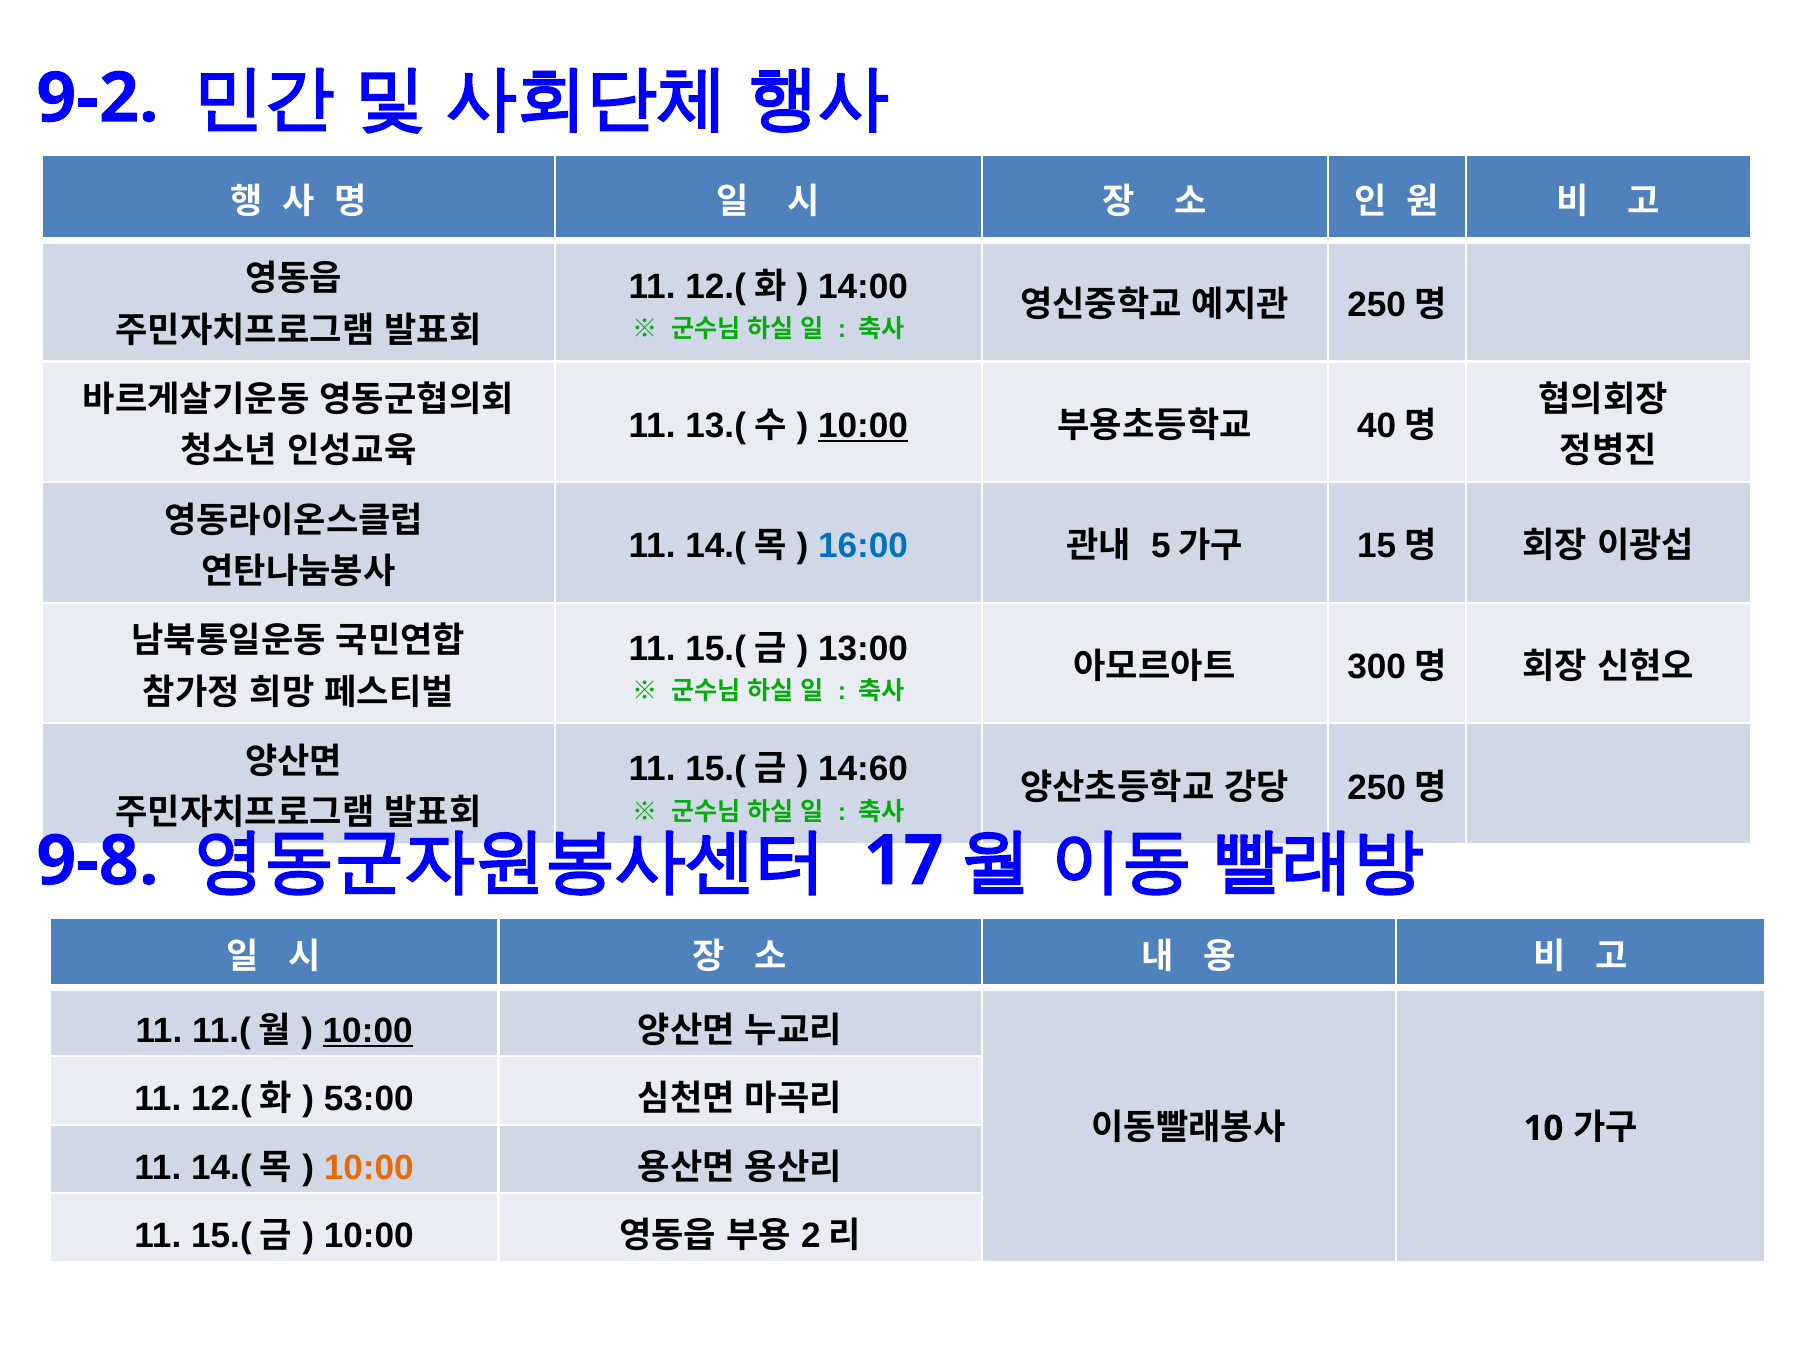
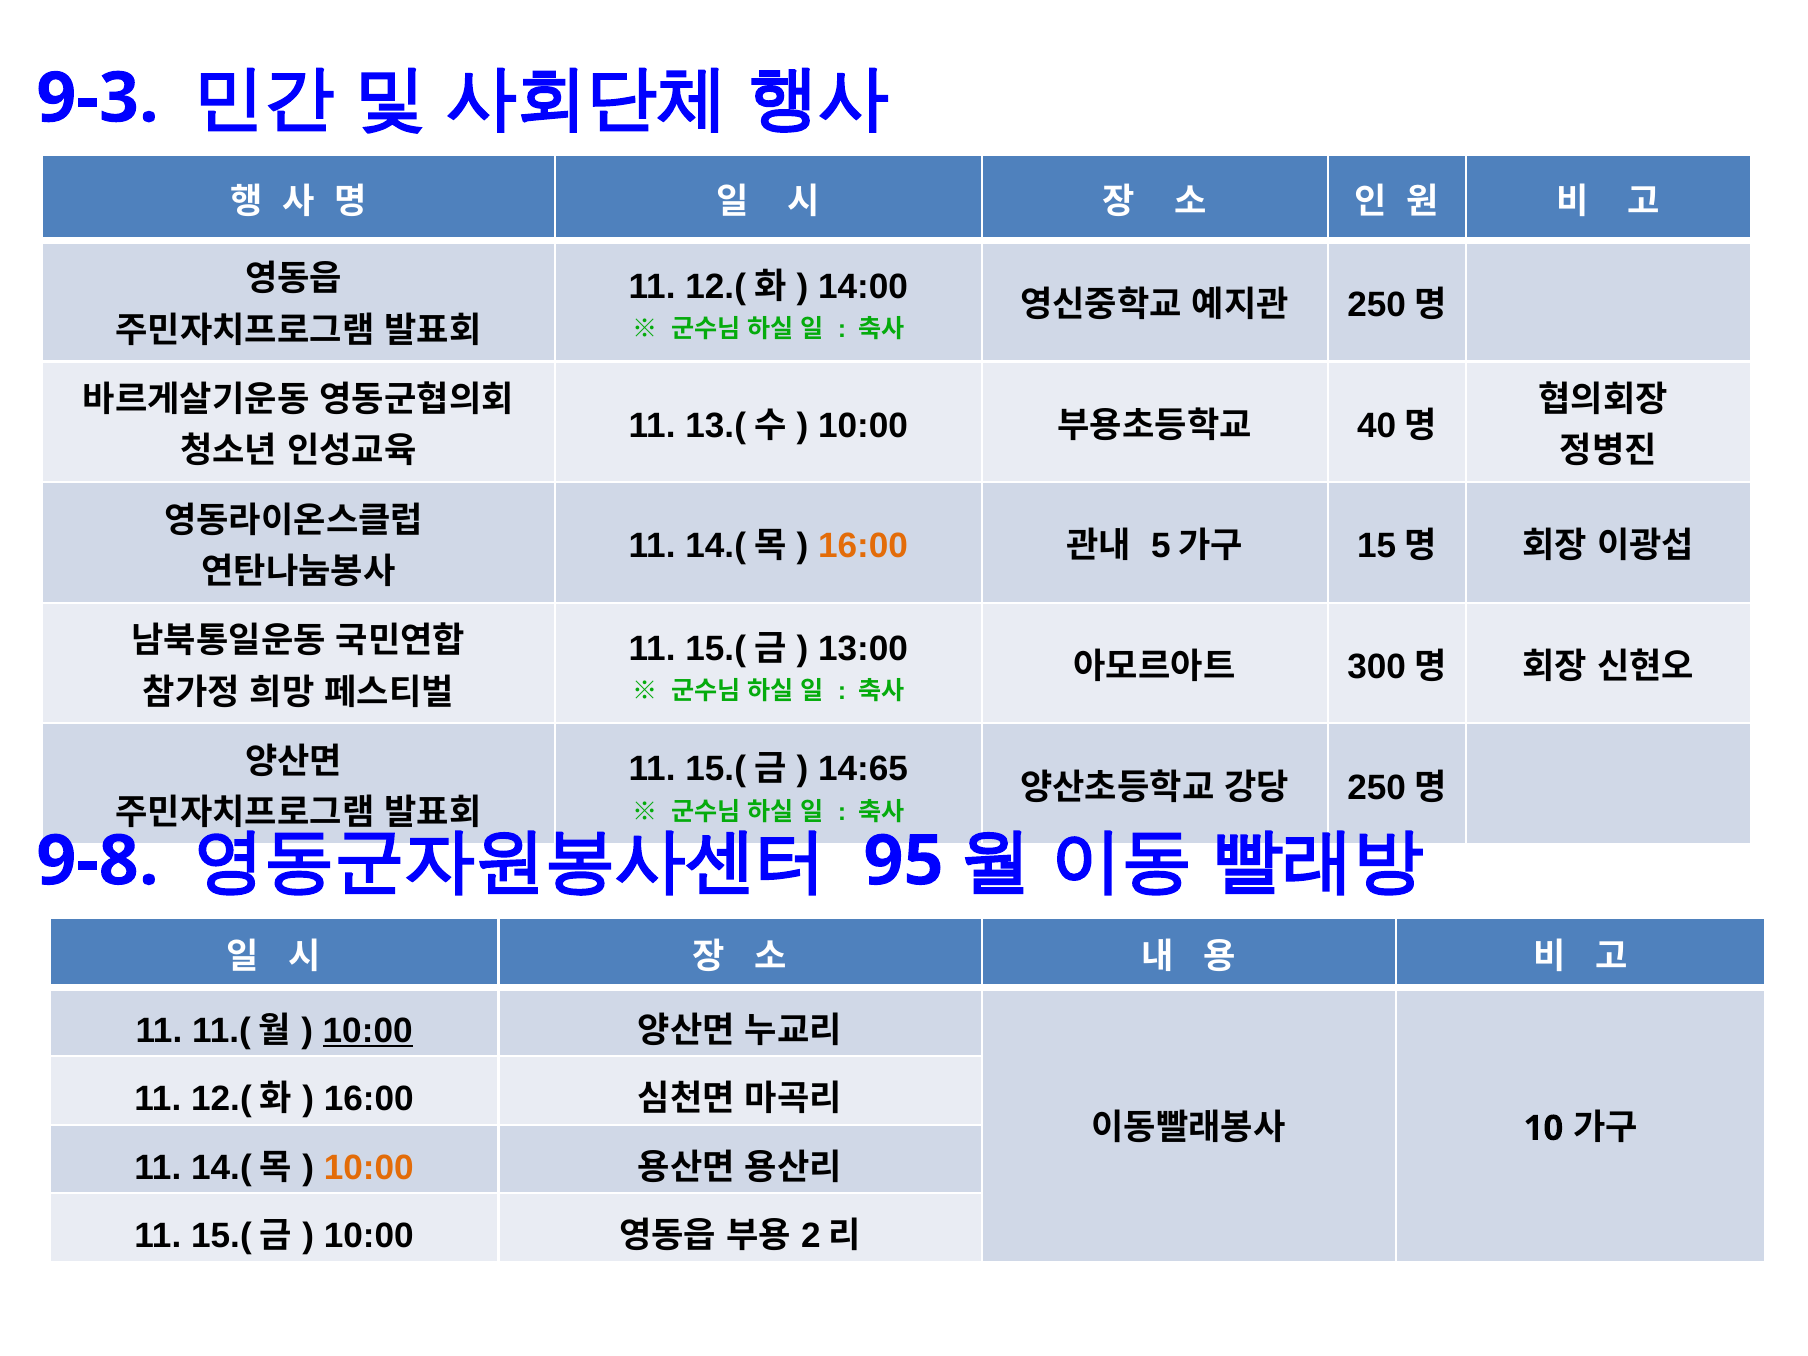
9-2: 9-2 -> 9-3
10:00 at (863, 426) underline: present -> none
16:00 at (863, 546) colour: blue -> orange
14:60: 14:60 -> 14:65
17: 17 -> 95
53:00 at (369, 1099): 53:00 -> 16:00
